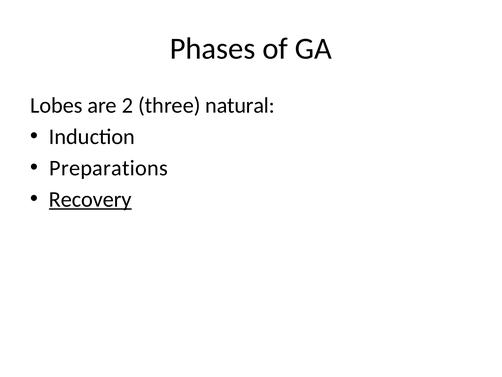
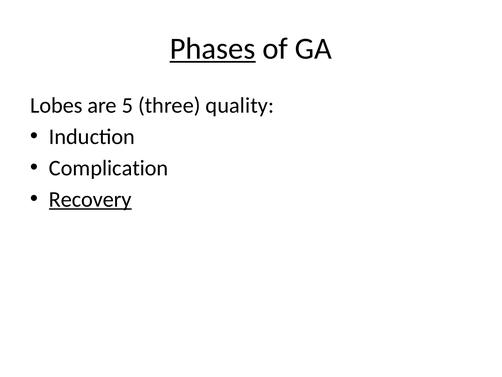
Phases underline: none -> present
2: 2 -> 5
natural: natural -> quality
Preparations: Preparations -> Complication
